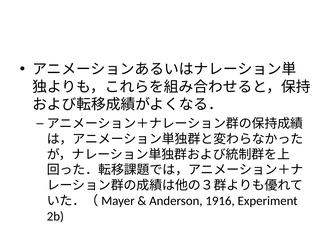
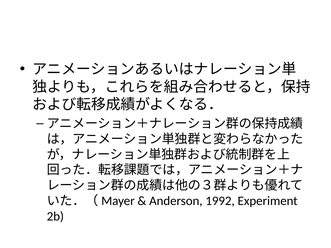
1916: 1916 -> 1992
